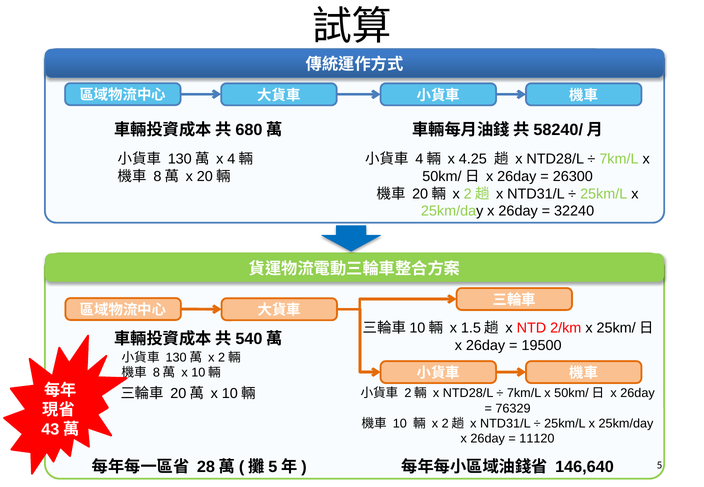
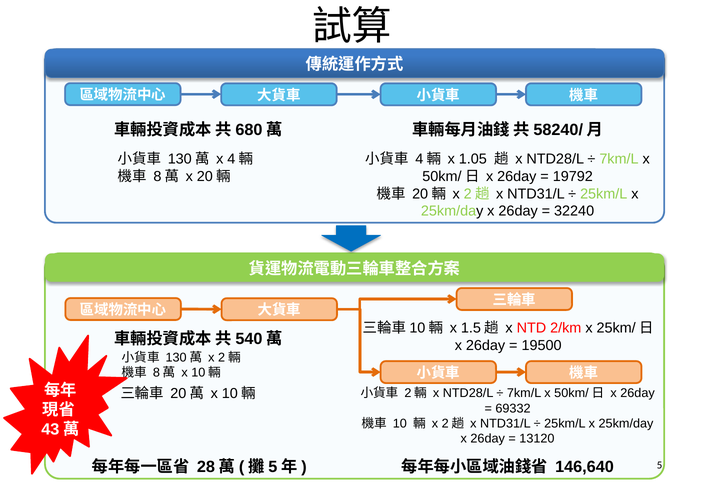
4.25: 4.25 -> 1.05
26300: 26300 -> 19792
76329: 76329 -> 69332
11120: 11120 -> 13120
